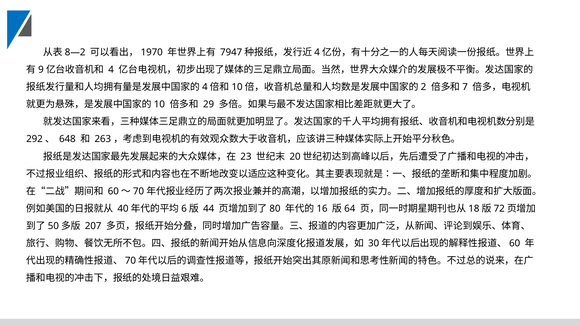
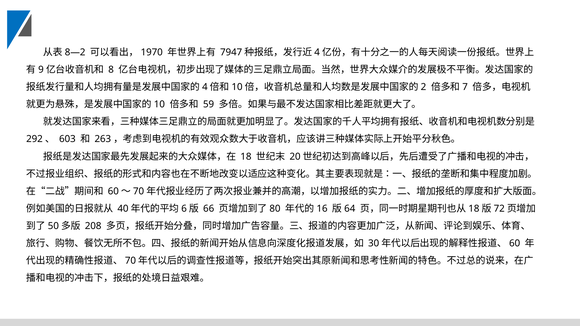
4: 4 -> 8
29: 29 -> 59
648: 648 -> 603
23: 23 -> 18
44: 44 -> 66
207: 207 -> 208
